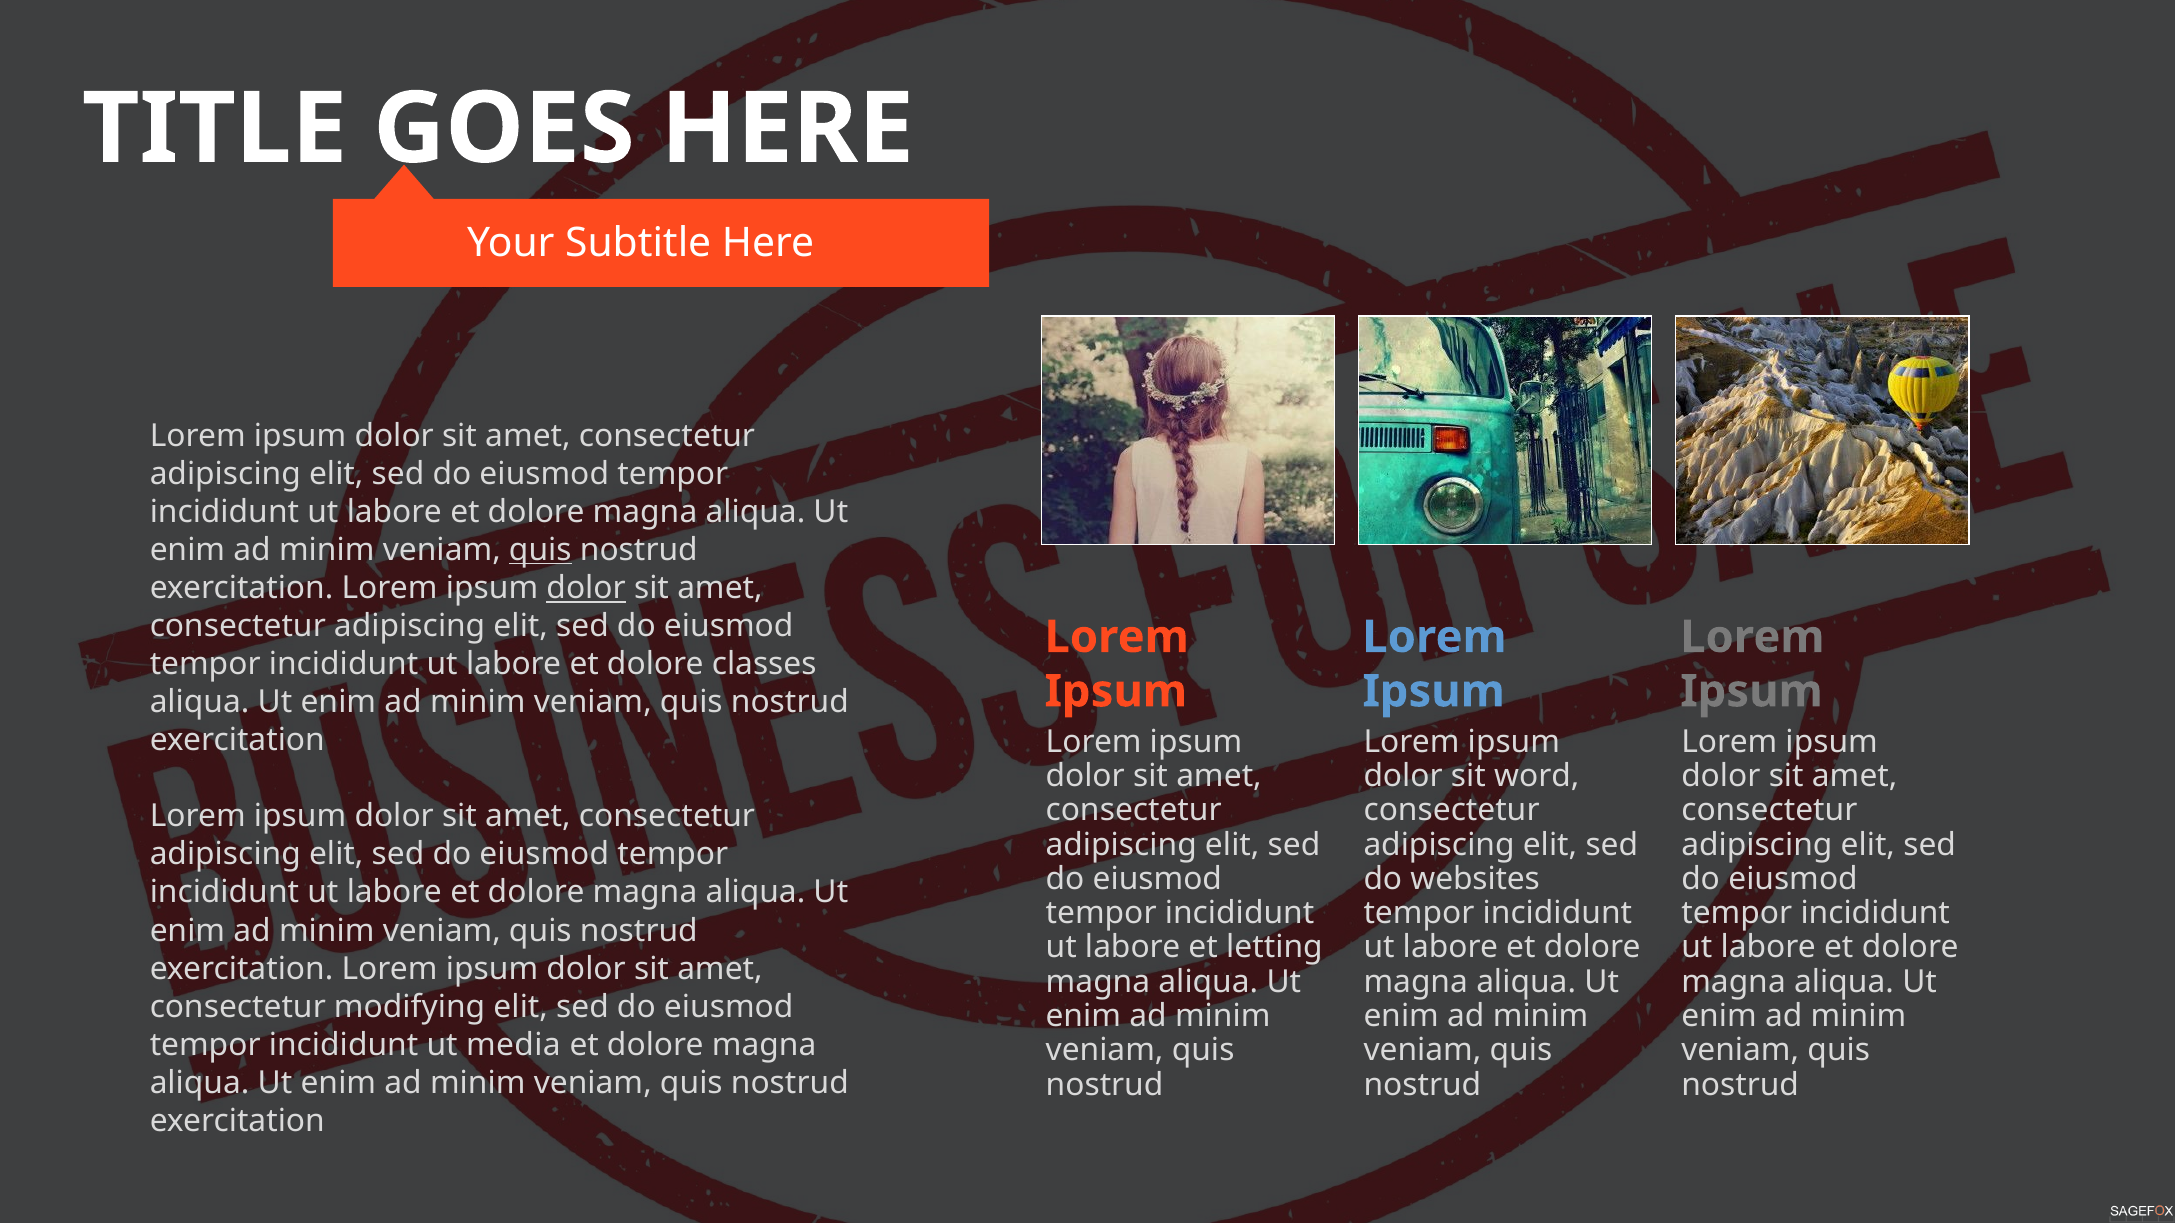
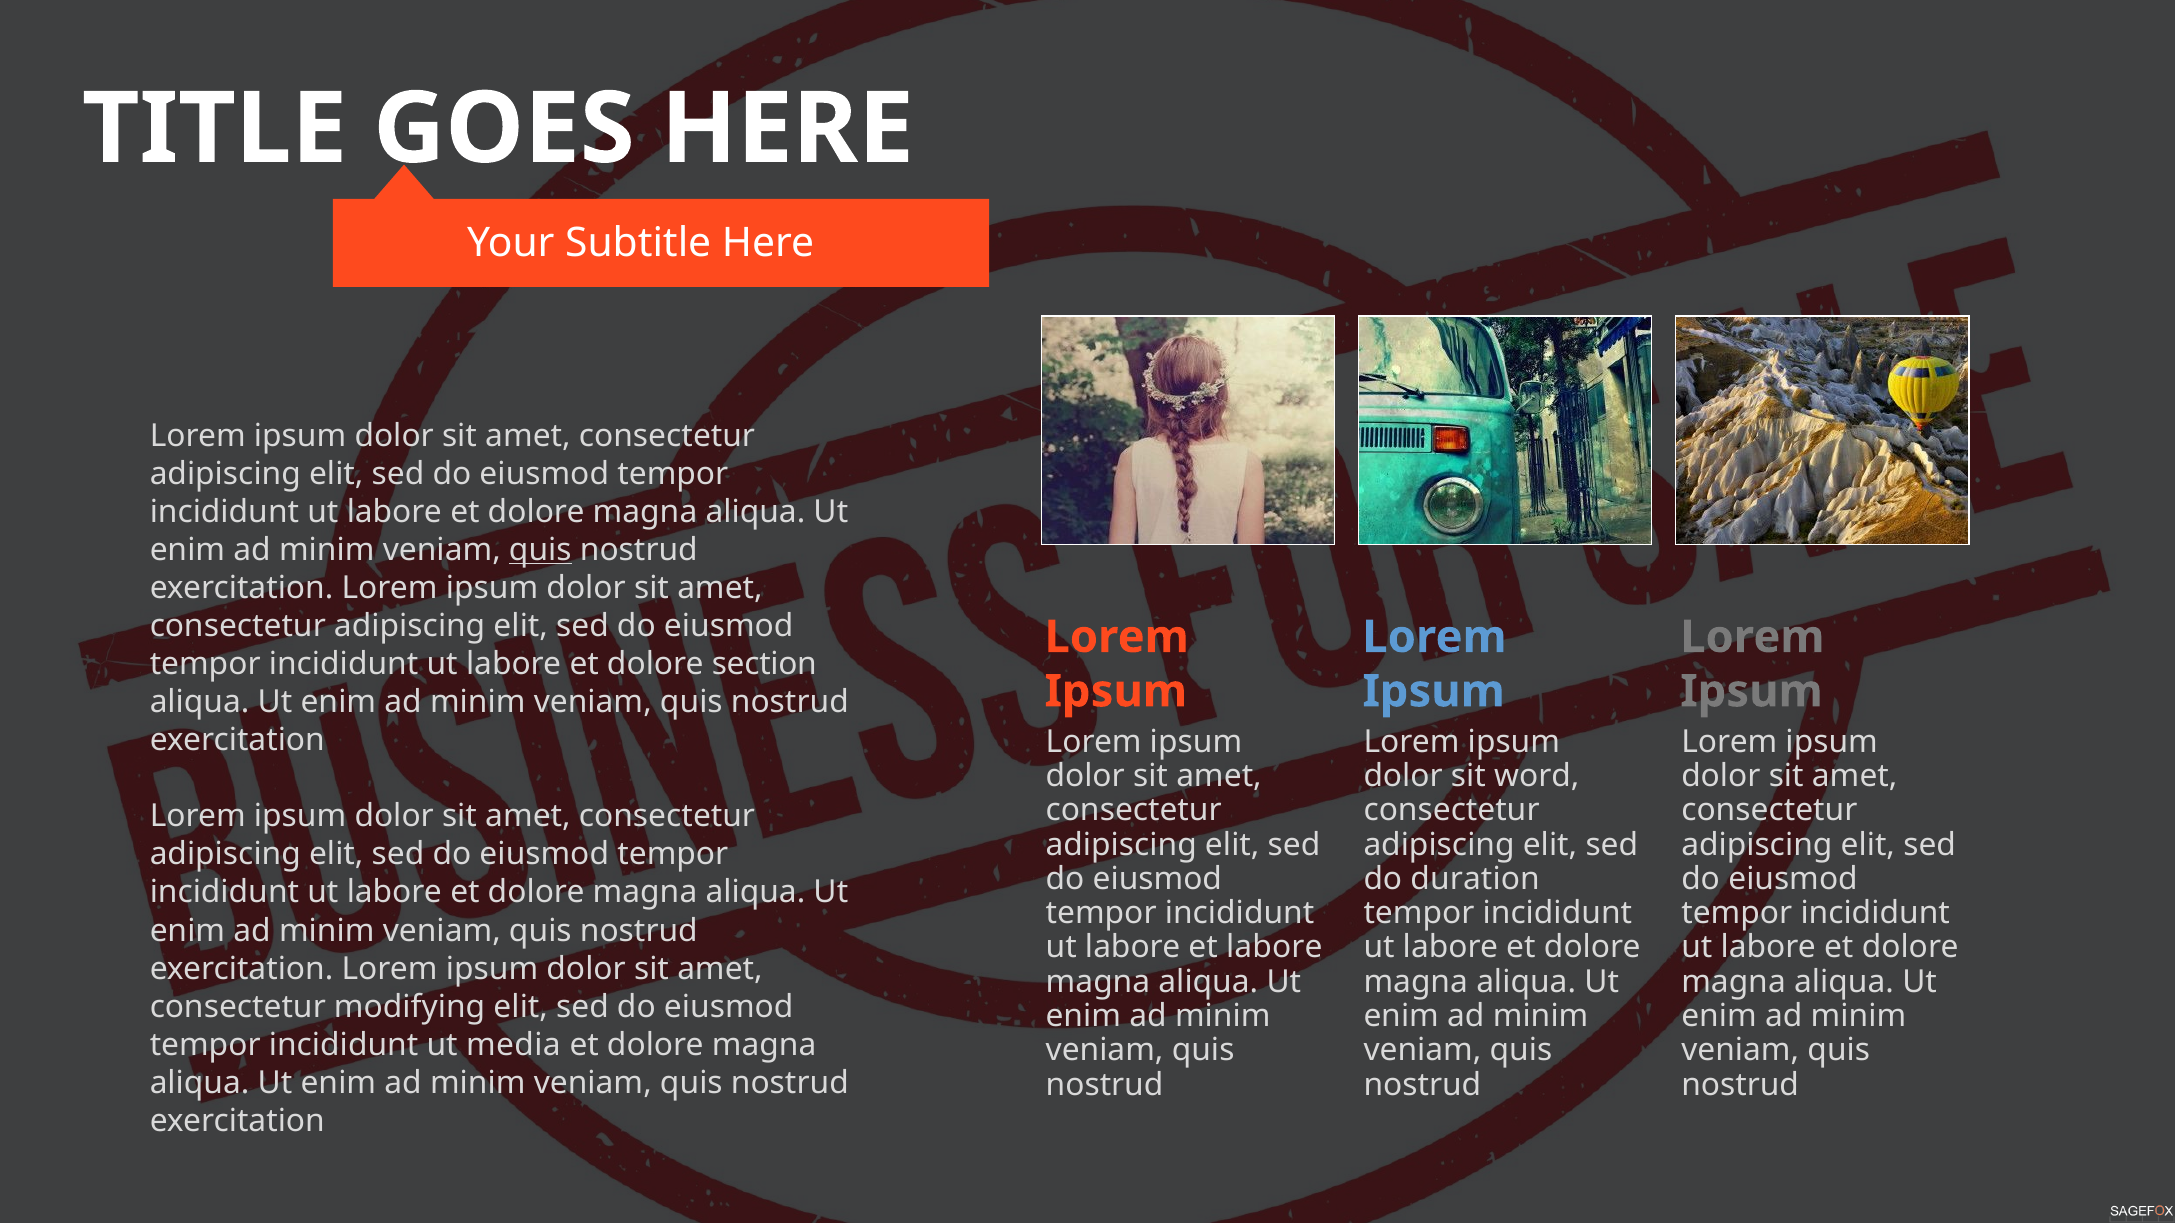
dolor at (586, 588) underline: present -> none
classes: classes -> section
websites: websites -> duration
et letting: letting -> labore
